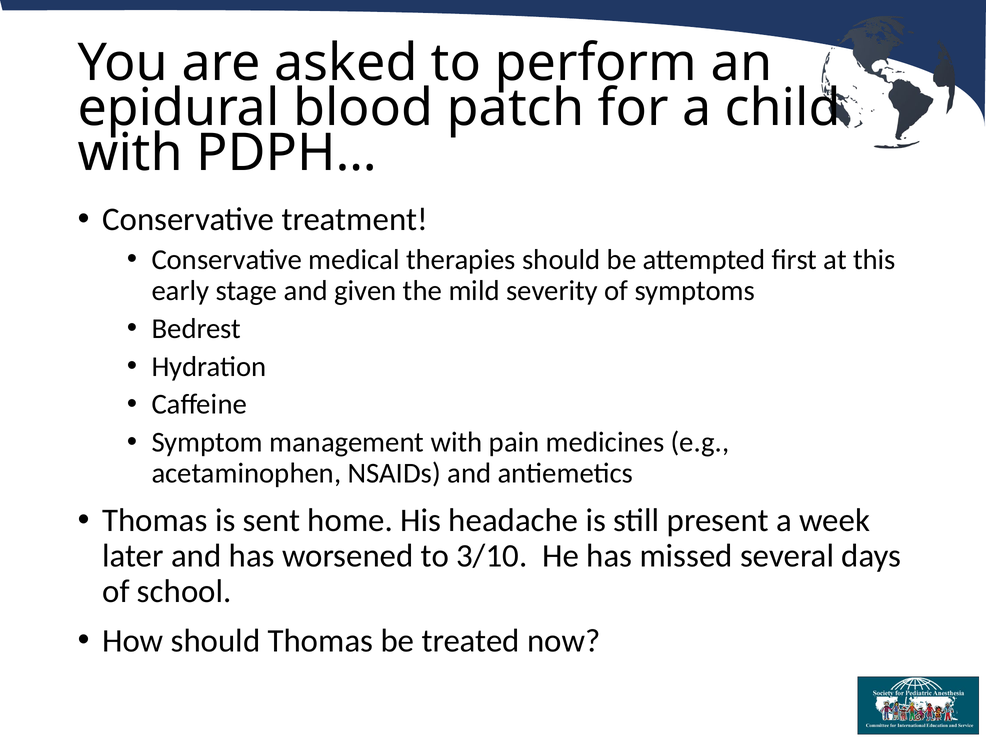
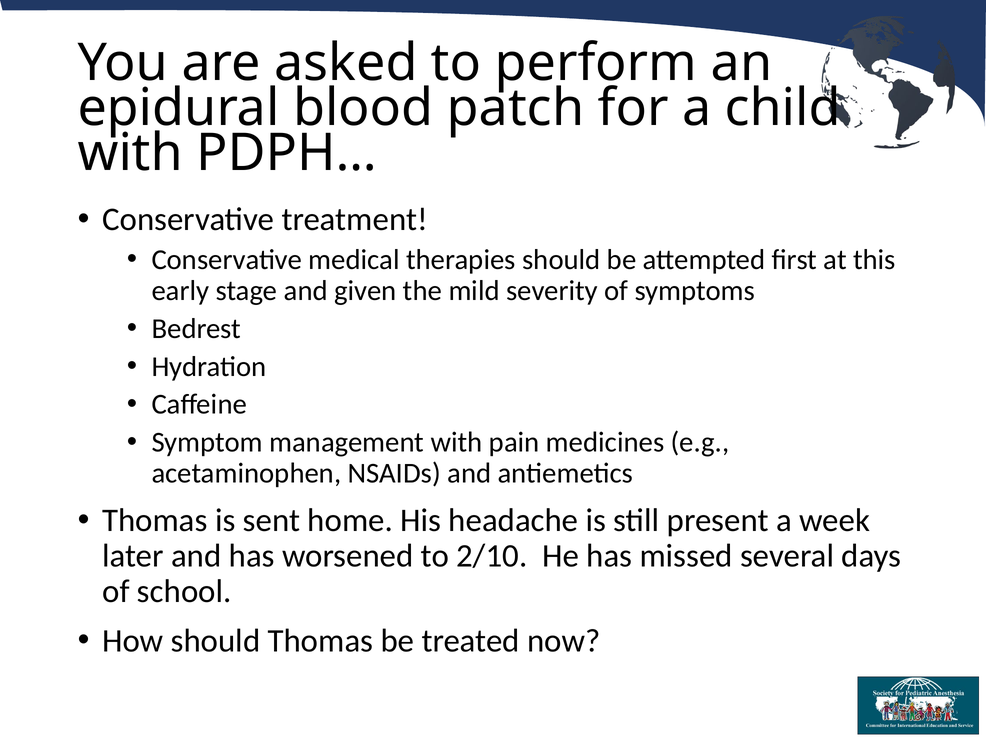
3/10: 3/10 -> 2/10
